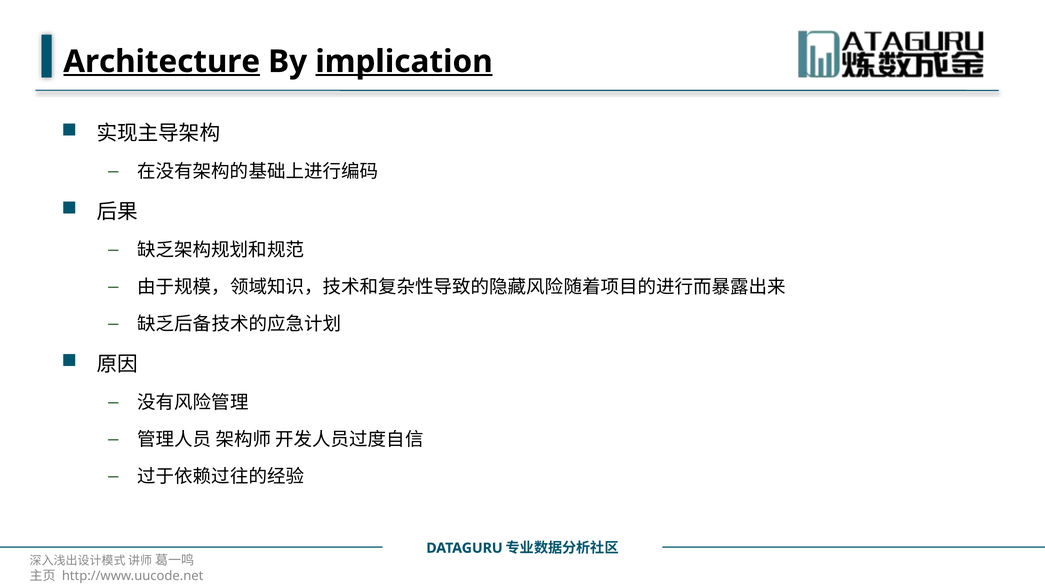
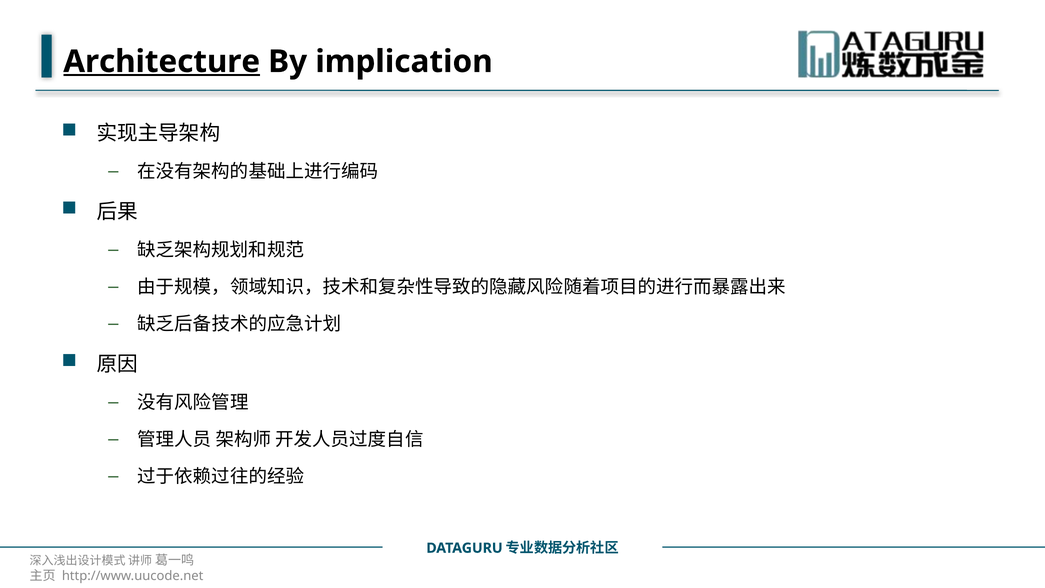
implication underline: present -> none
